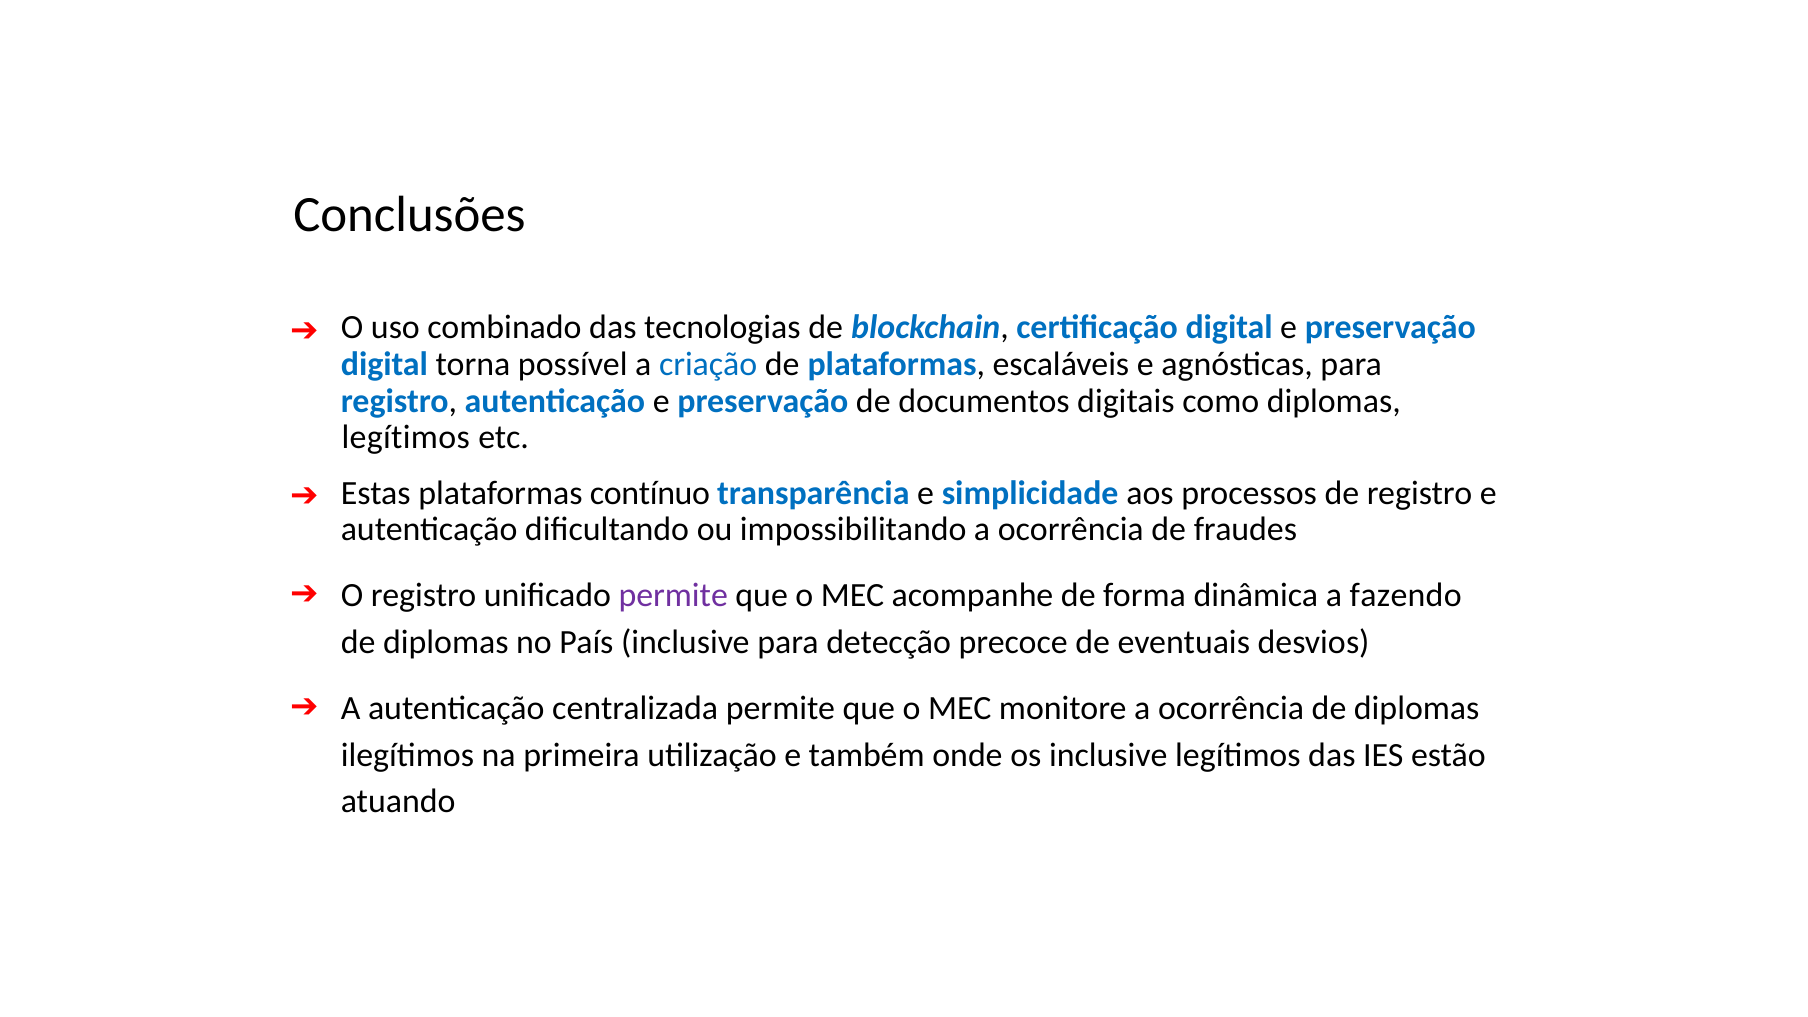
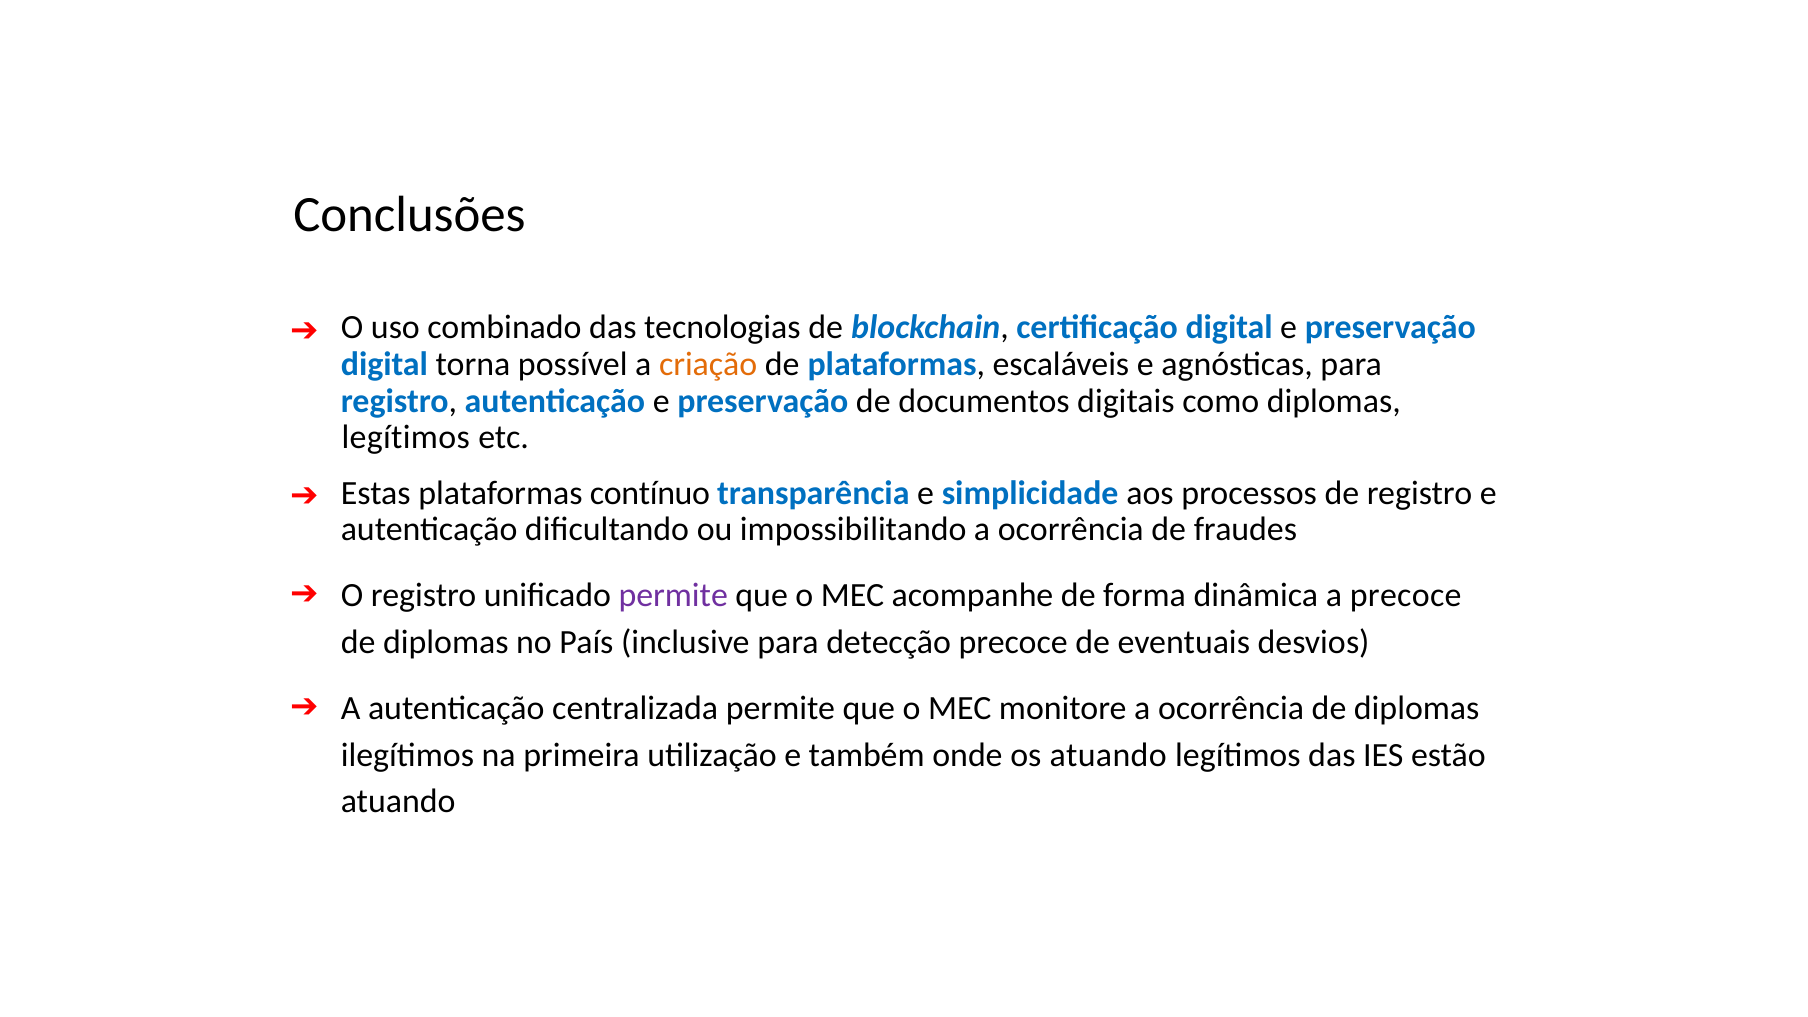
criação colour: blue -> orange
a fazendo: fazendo -> precoce
os inclusive: inclusive -> atuando
